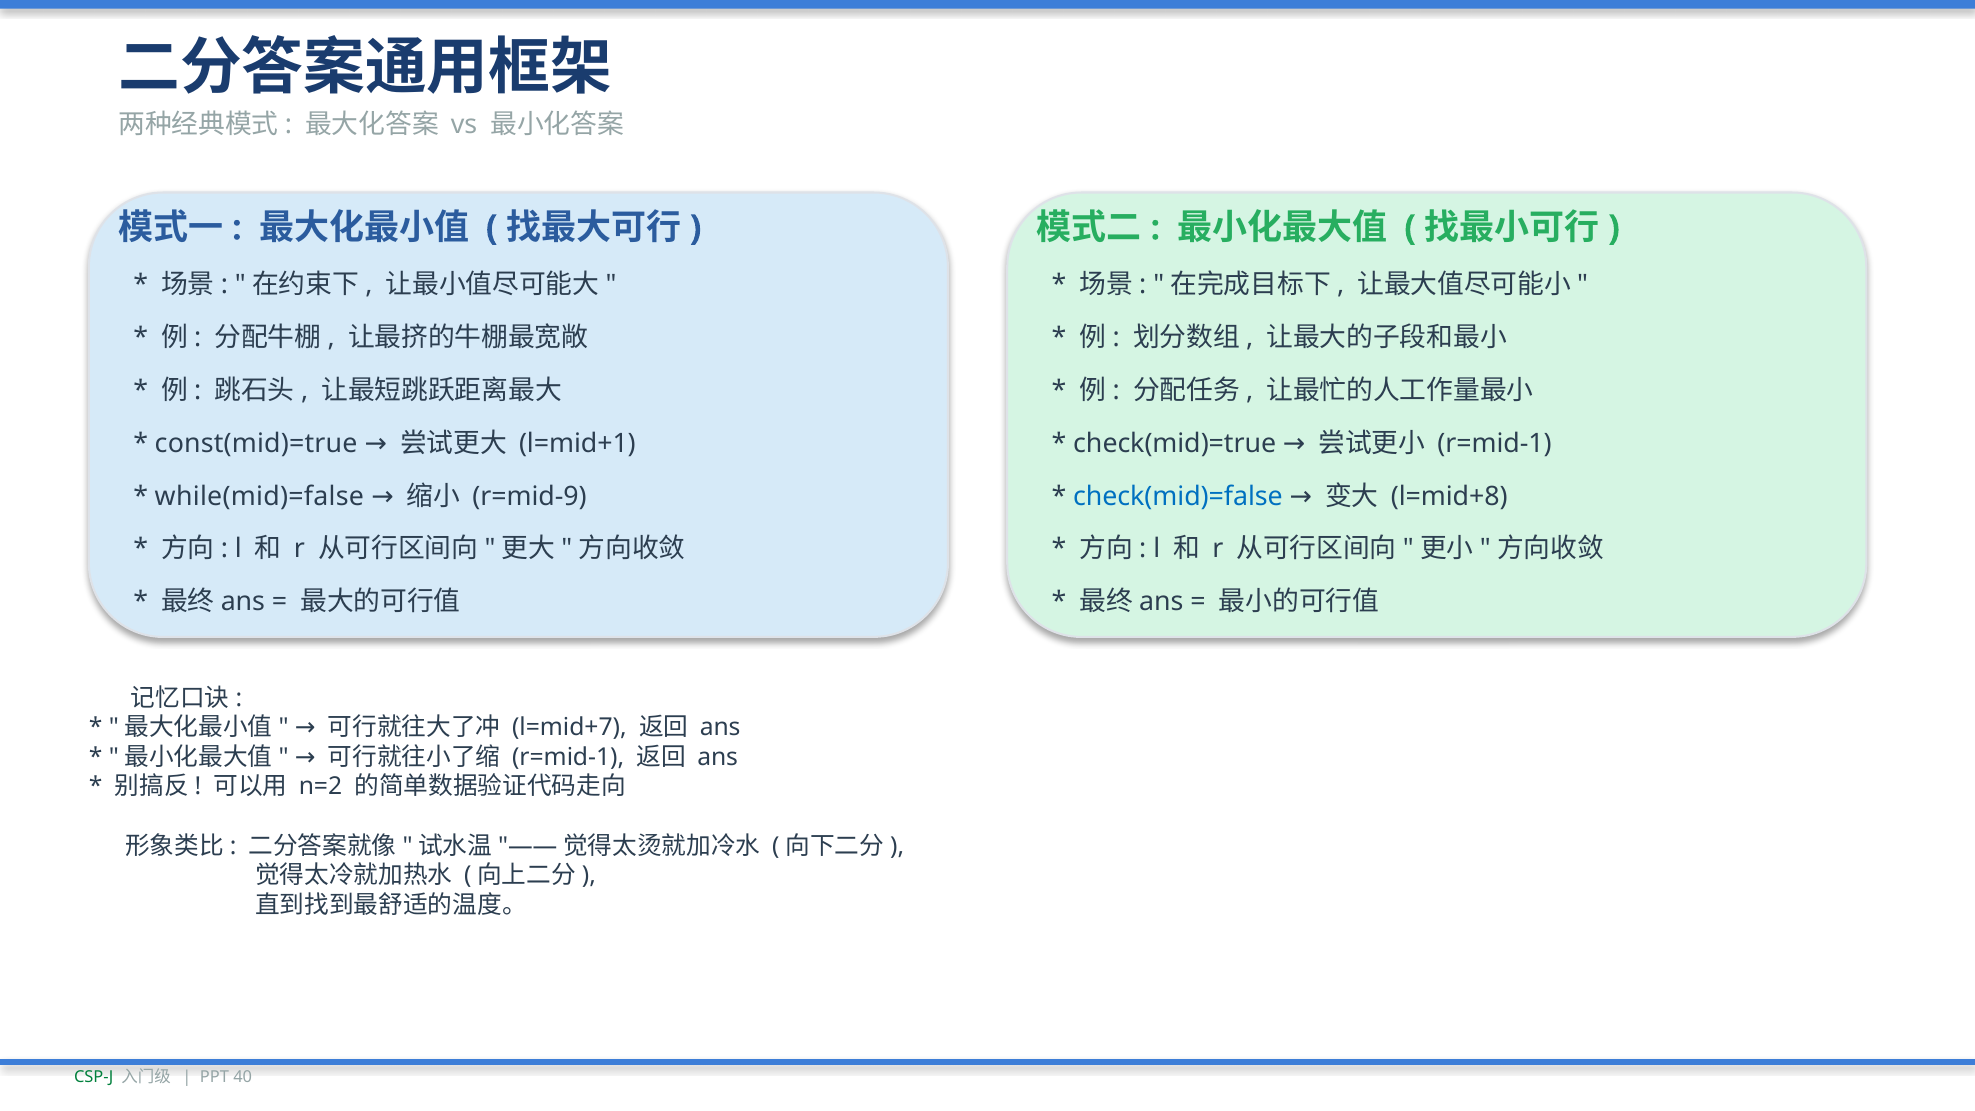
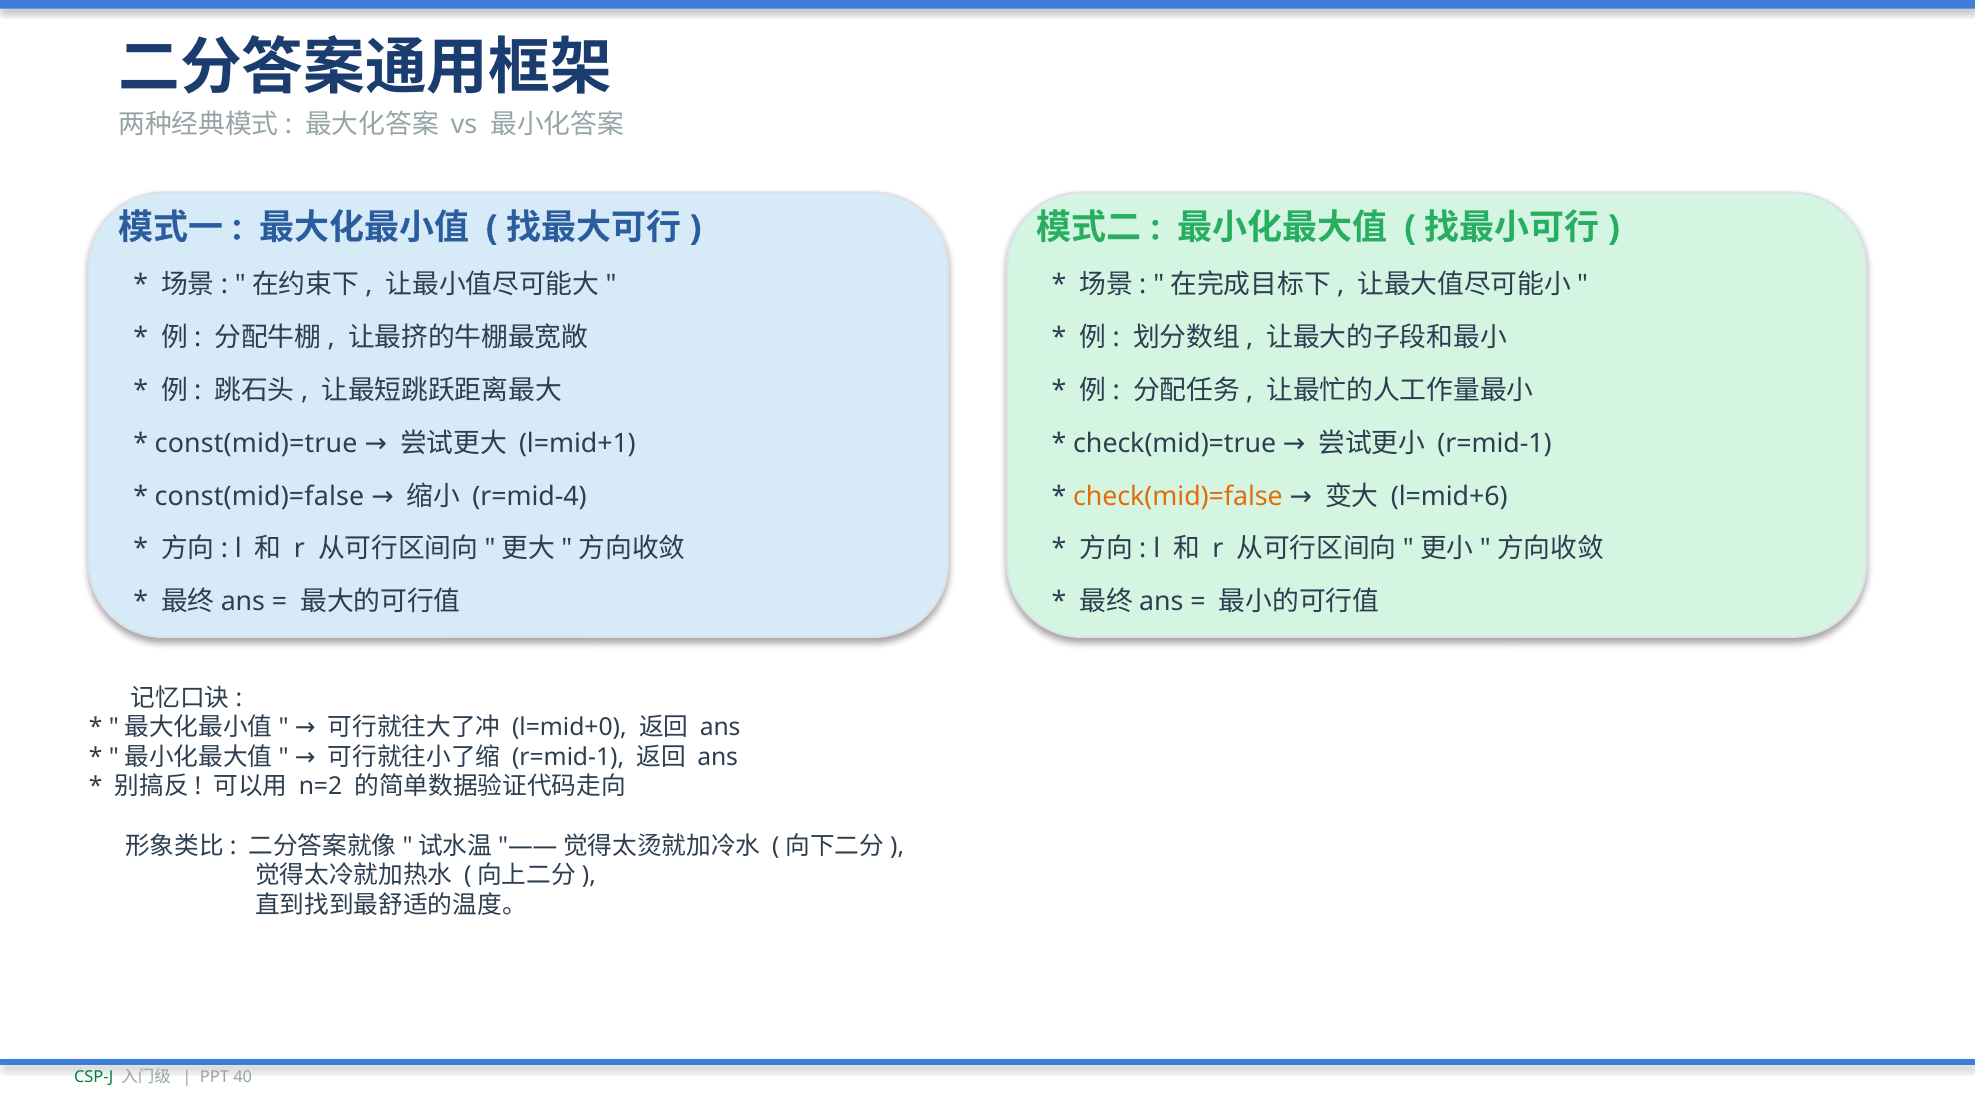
while(mid)=false: while(mid)=false -> const(mid)=false
r=mid-9: r=mid-9 -> r=mid-4
check(mid)=false colour: blue -> orange
l=mid+8: l=mid+8 -> l=mid+6
l=mid+7: l=mid+7 -> l=mid+0
